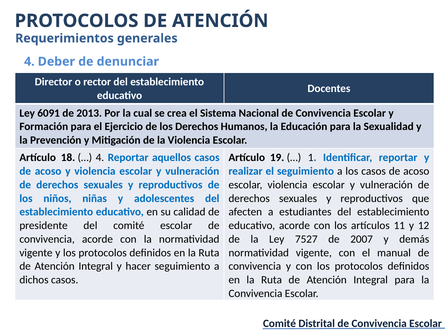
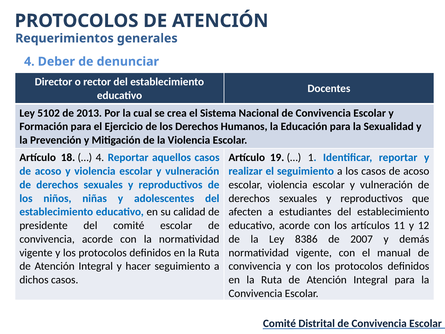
6091: 6091 -> 5102
7527: 7527 -> 8386
